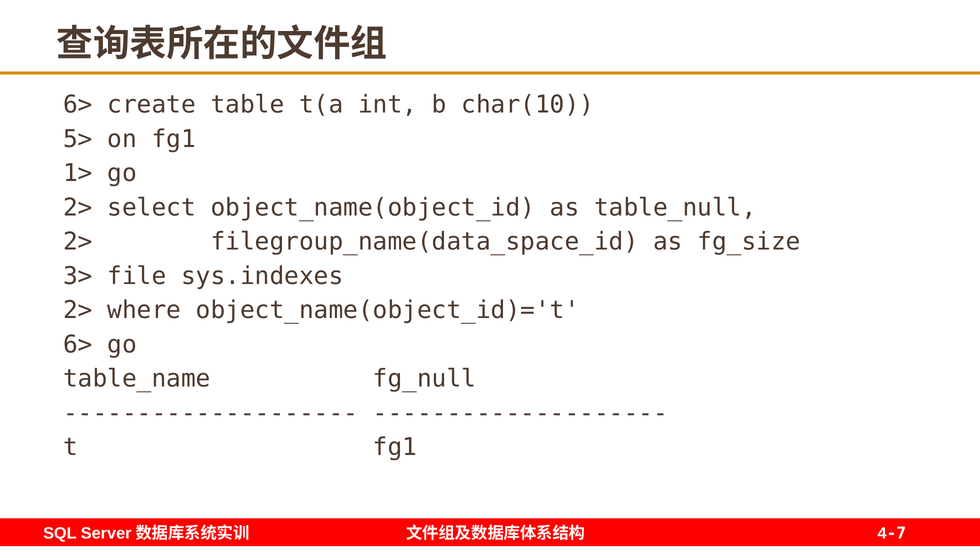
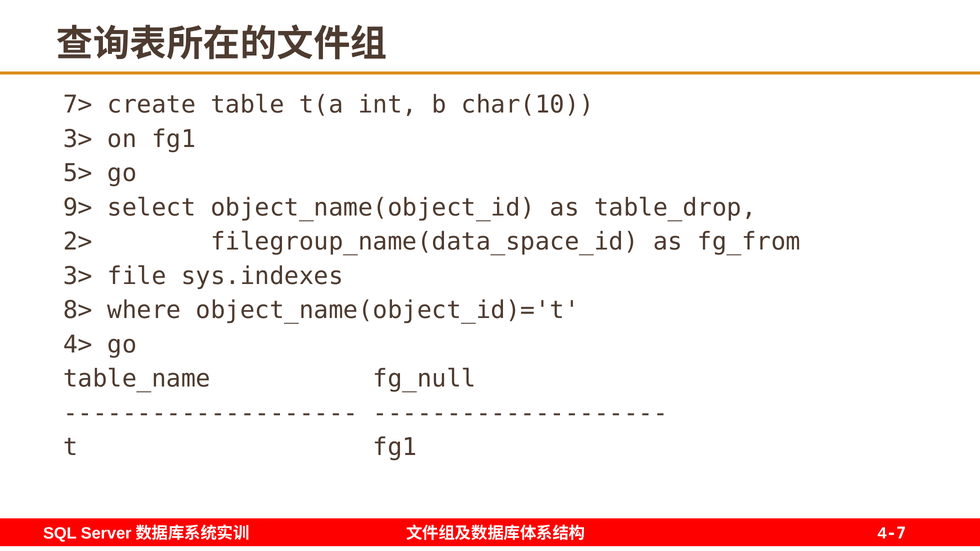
6> at (78, 105): 6> -> 7>
5> at (78, 139): 5> -> 3>
1>: 1> -> 5>
2> at (78, 208): 2> -> 9>
table_null: table_null -> table_drop
fg_size: fg_size -> fg_from
2> at (78, 310): 2> -> 8>
6> at (78, 345): 6> -> 4>
